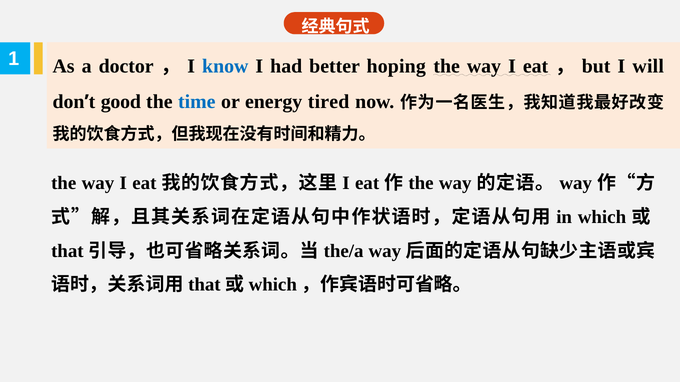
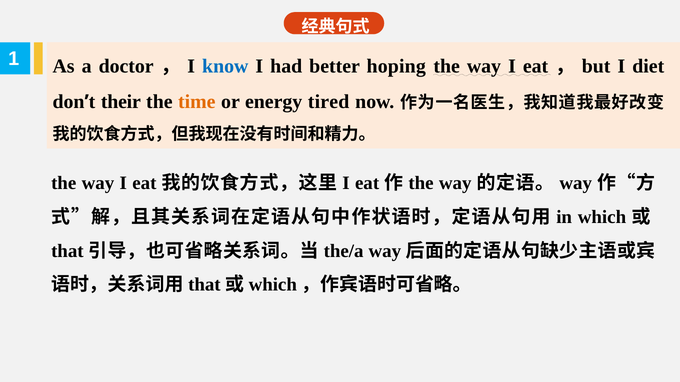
will: will -> diet
good: good -> their
time colour: blue -> orange
